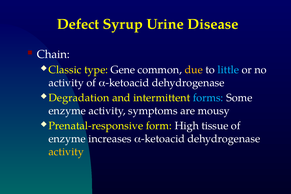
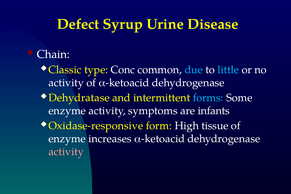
Gene: Gene -> Conc
due colour: yellow -> light blue
Degradation: Degradation -> Dehydratase
mousy: mousy -> infants
Prenatal-responsive: Prenatal-responsive -> Oxidase-responsive
activity at (66, 152) colour: yellow -> pink
